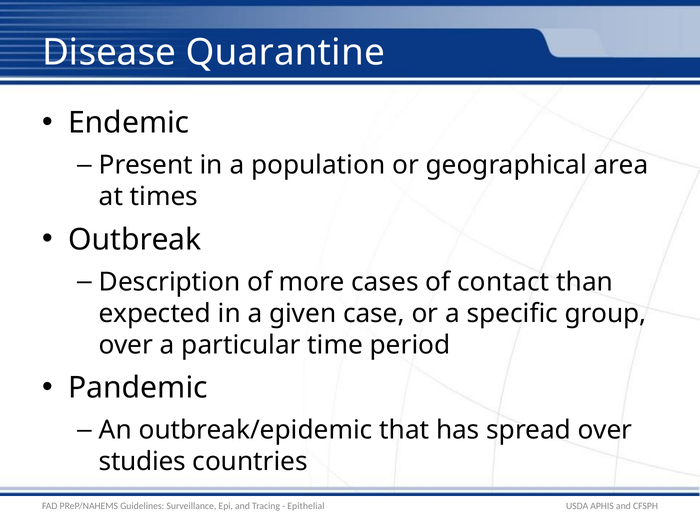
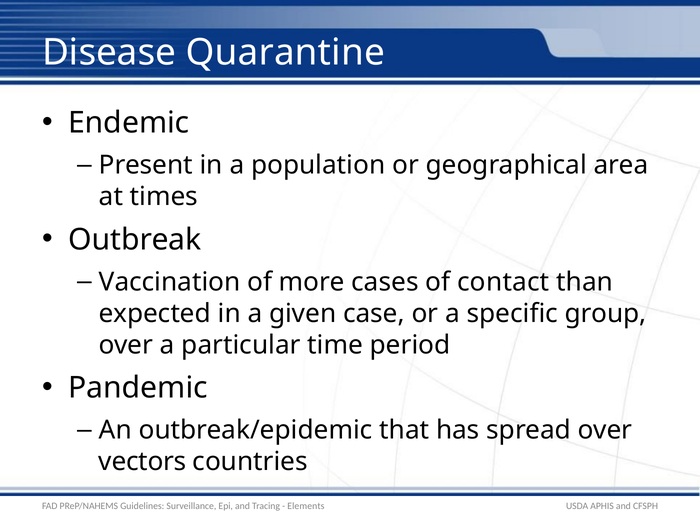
Description: Description -> Vaccination
studies: studies -> vectors
Epithelial: Epithelial -> Elements
